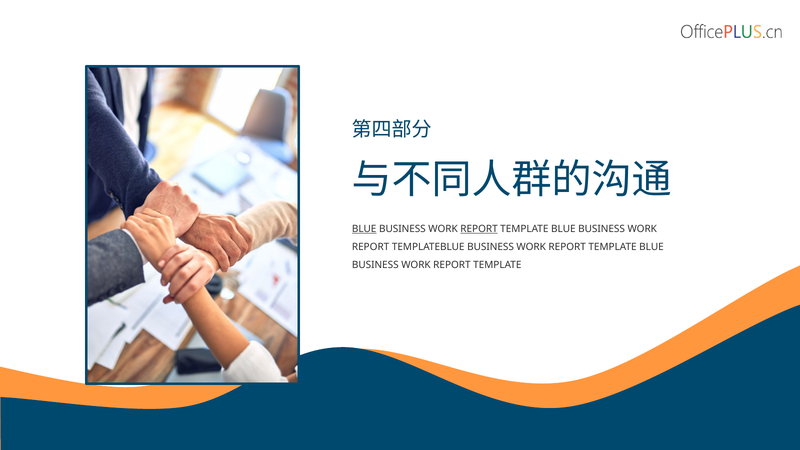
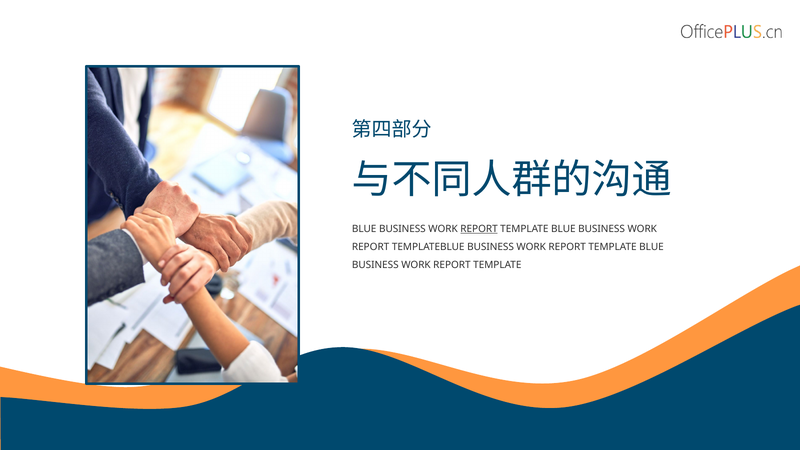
BLUE at (364, 229) underline: present -> none
